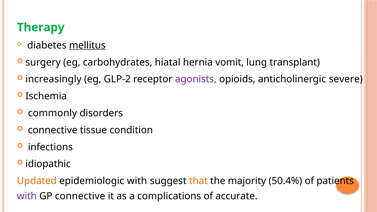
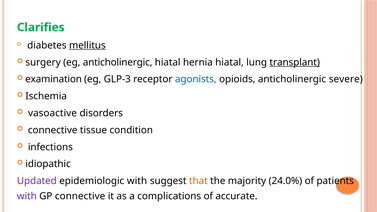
Therapy: Therapy -> Clarifies
eg carbohydrates: carbohydrates -> anticholinergic
hernia vomit: vomit -> hiatal
transplant underline: none -> present
increasingly: increasingly -> examination
GLP-2: GLP-2 -> GLP-3
agonists colour: purple -> blue
commonly: commonly -> vasoactive
Updated colour: orange -> purple
50.4%: 50.4% -> 24.0%
